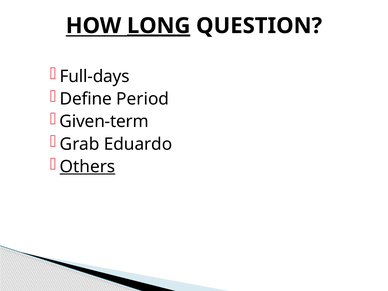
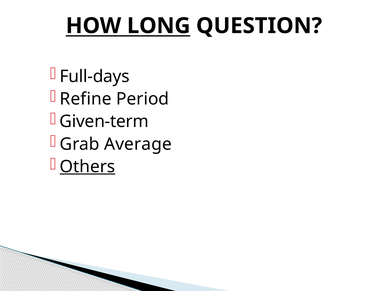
LONG underline: present -> none
Define: Define -> Refine
Eduardo: Eduardo -> Average
